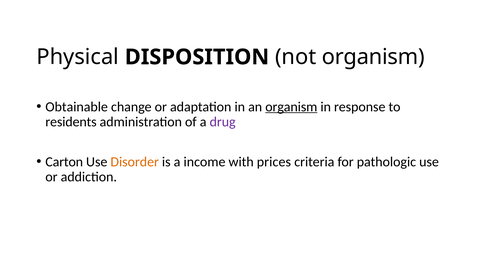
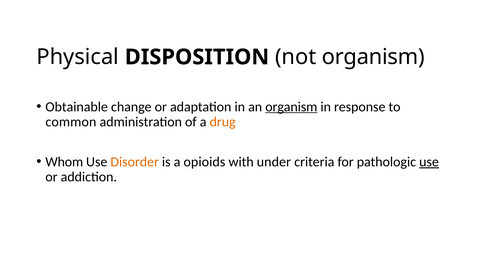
residents: residents -> common
drug colour: purple -> orange
Carton: Carton -> Whom
income: income -> opioids
prices: prices -> under
use at (429, 162) underline: none -> present
